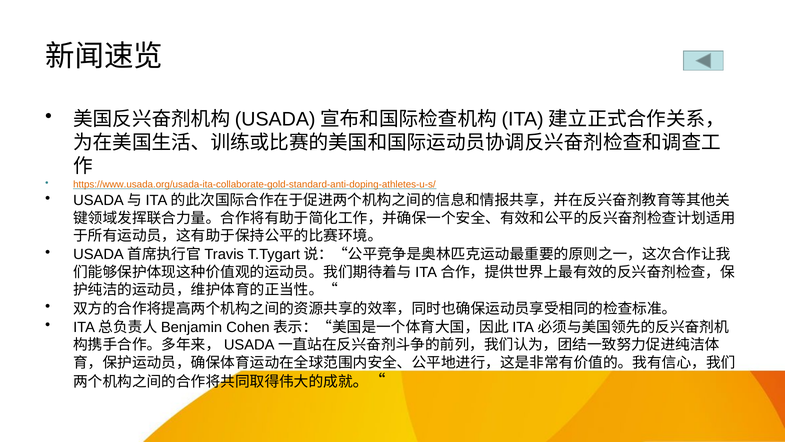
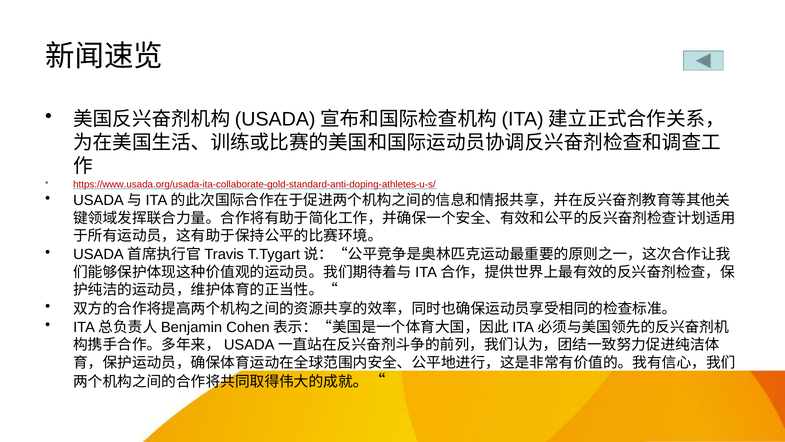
https://www.usada.org/usada-ita-collaborate-gold-standard-anti-doping-athletes-u-s/ colour: orange -> red
